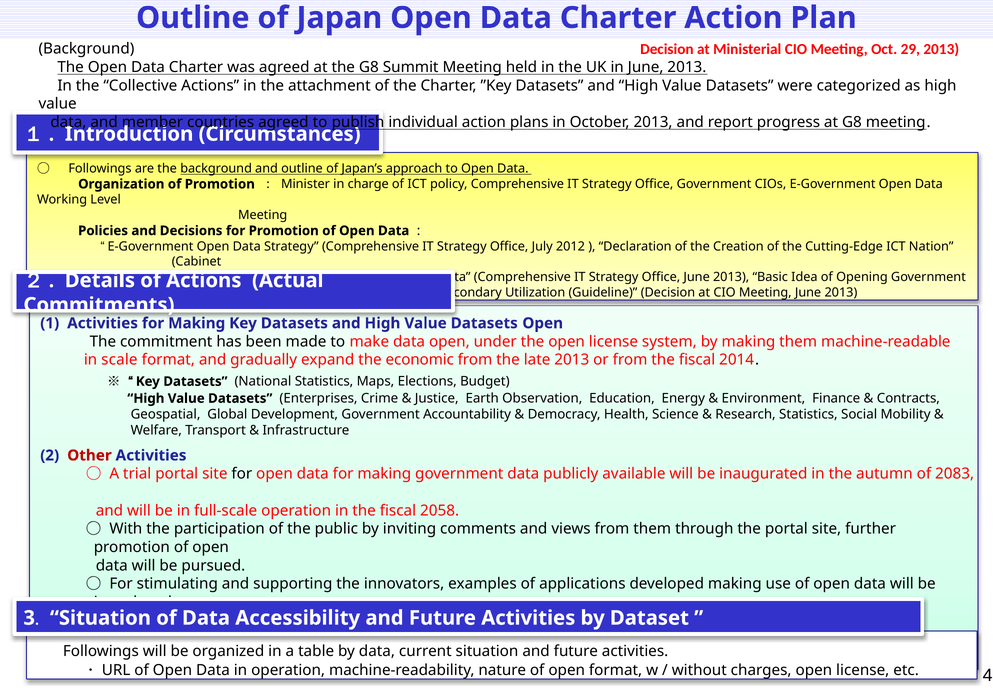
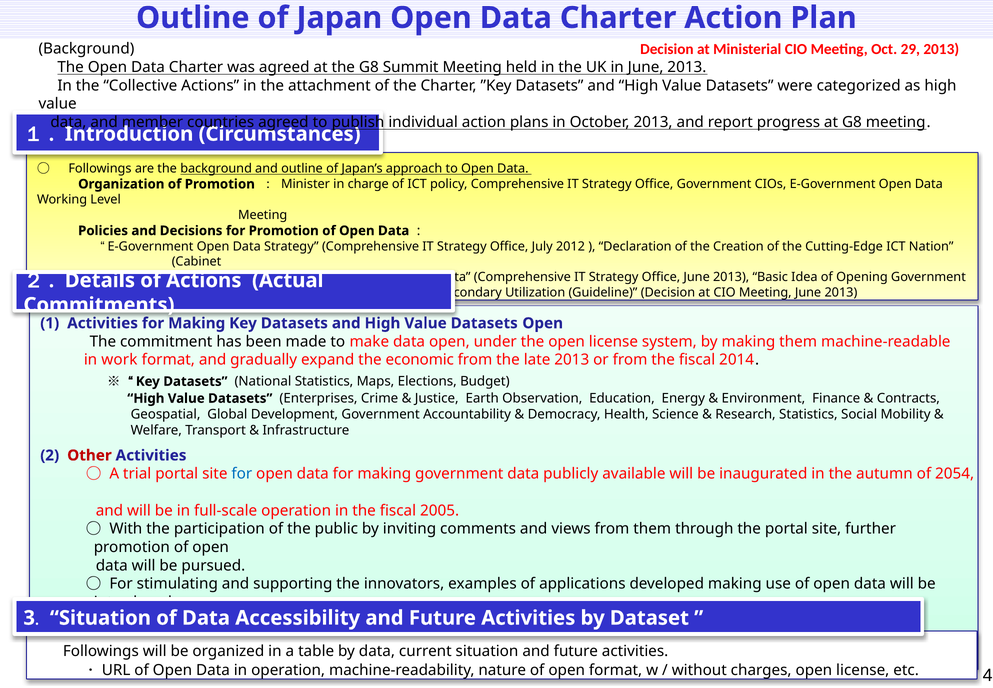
scale: scale -> work
for at (242, 473) colour: black -> blue
2083: 2083 -> 2054
2058: 2058 -> 2005
